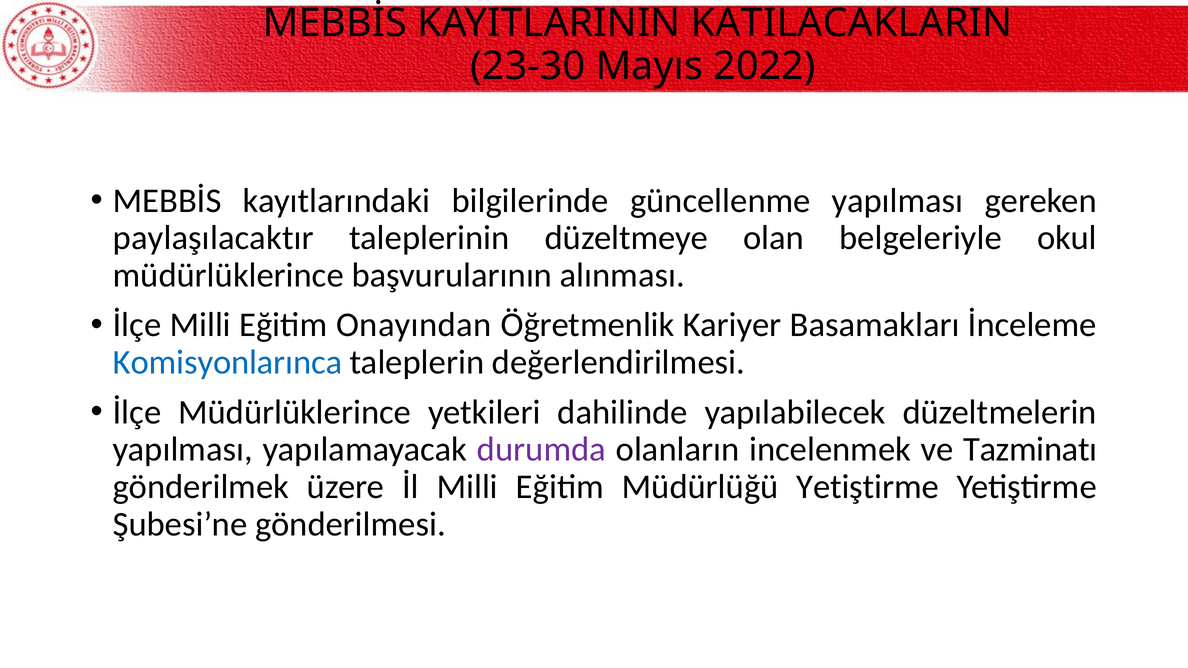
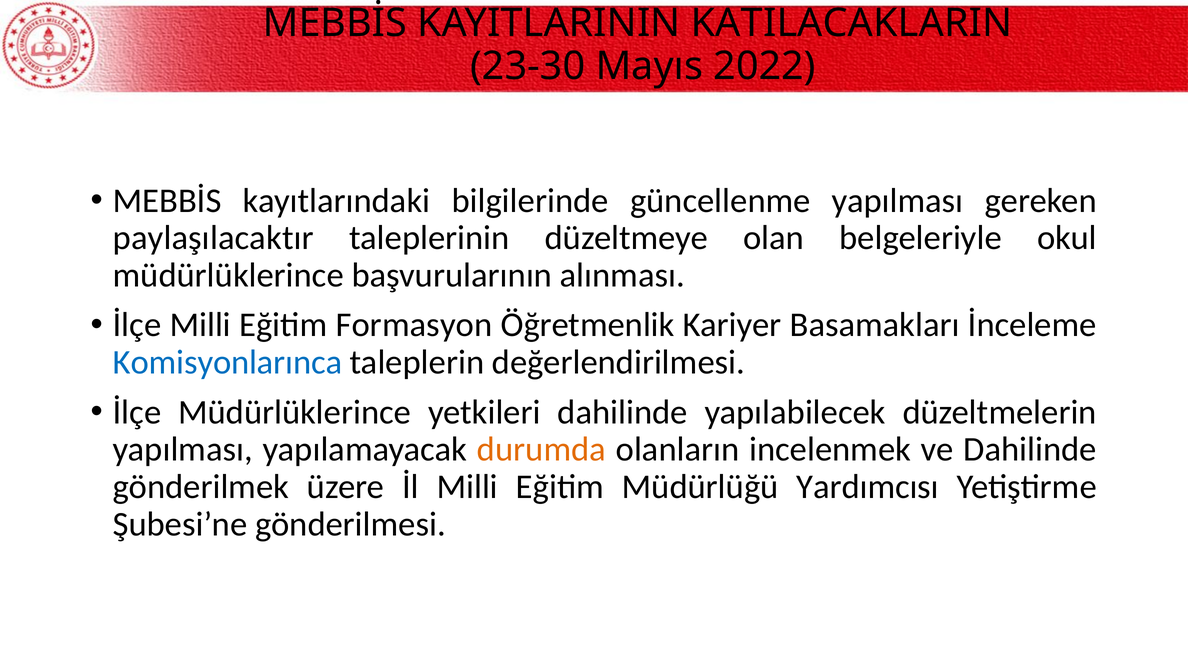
Onayından: Onayından -> Formasyon
durumda colour: purple -> orange
ve Tazminatı: Tazminatı -> Dahilinde
Müdürlüğü Yetiştirme: Yetiştirme -> Yardımcısı
